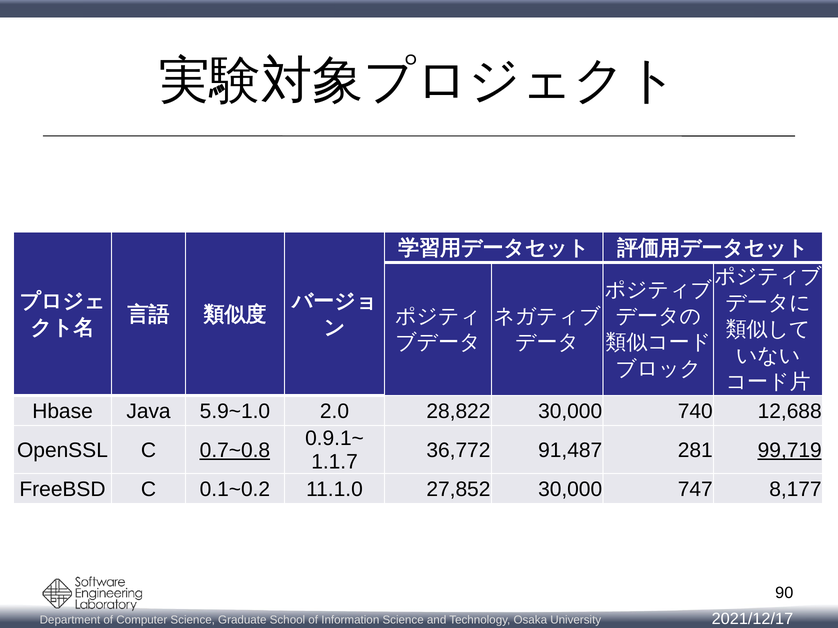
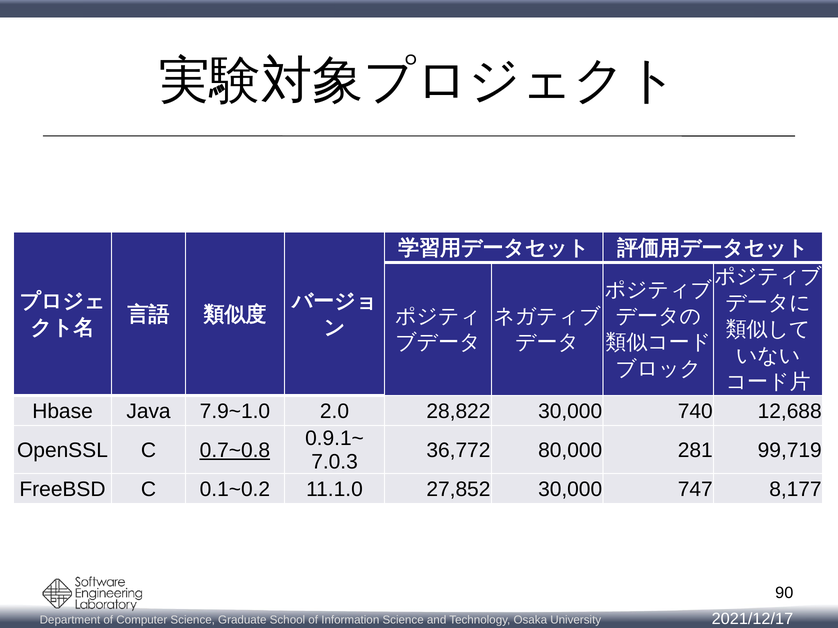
5.9~1.0: 5.9~1.0 -> 7.9~1.0
91,487: 91,487 -> 80,000
99,719 underline: present -> none
1.1.7: 1.1.7 -> 7.0.3
